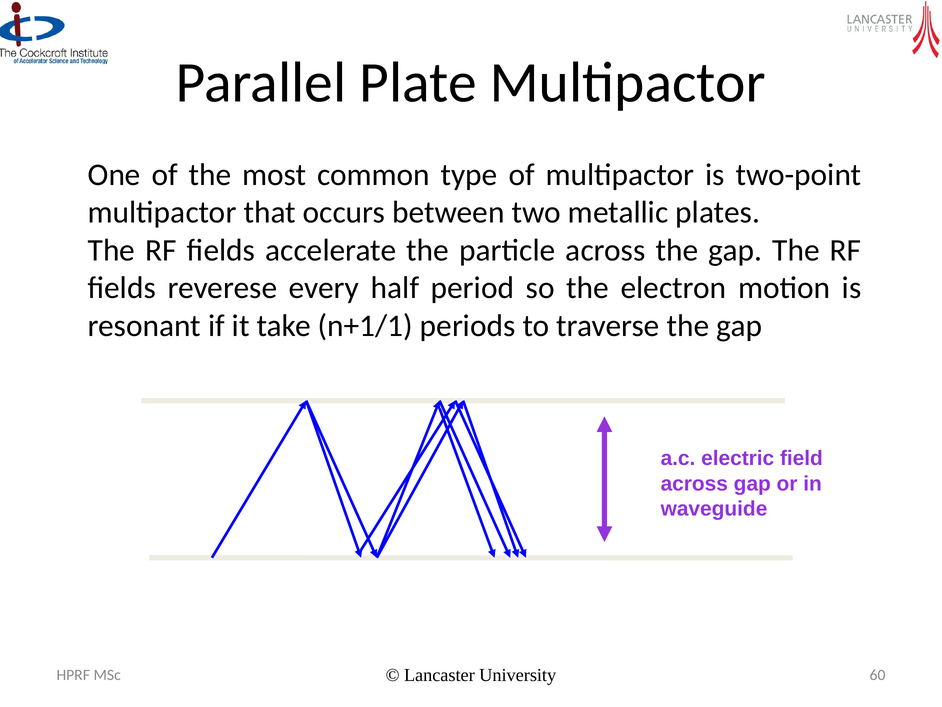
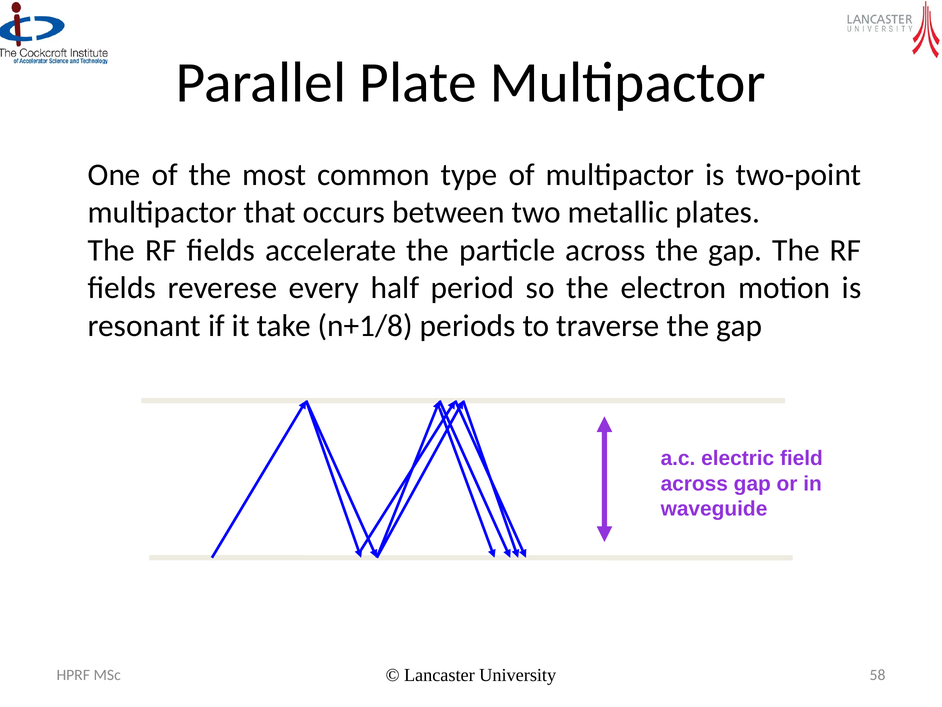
n+1/1: n+1/1 -> n+1/8
60: 60 -> 58
